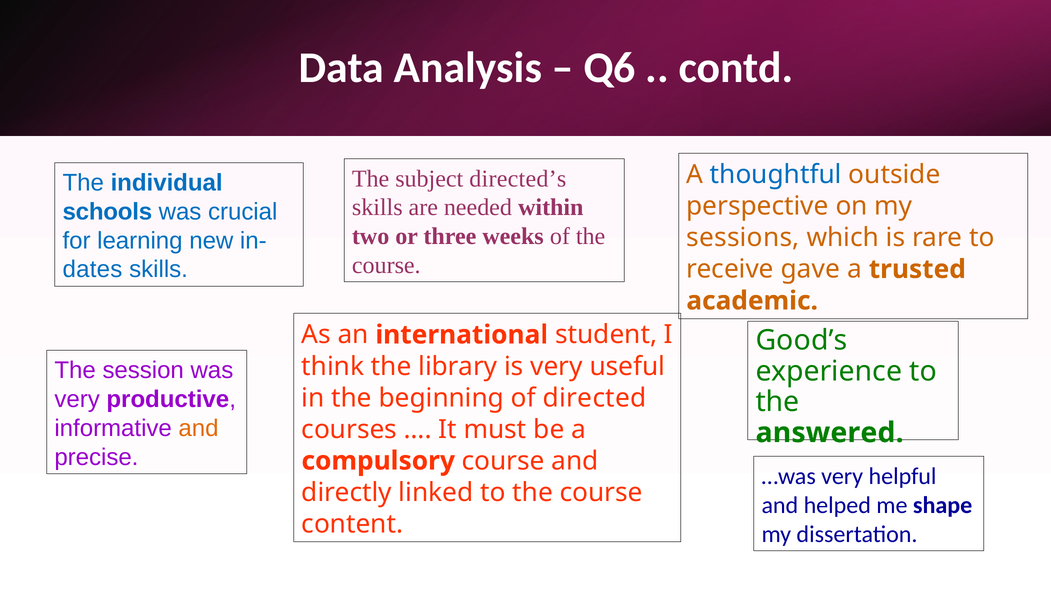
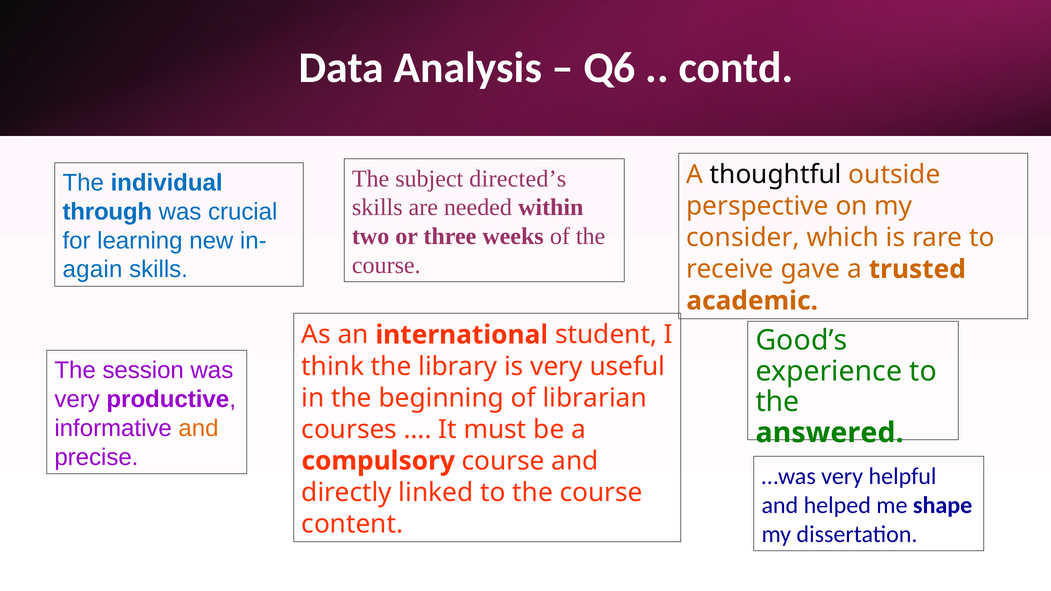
thoughtful colour: blue -> black
schools: schools -> through
sessions: sessions -> consider
dates: dates -> again
directed: directed -> librarian
